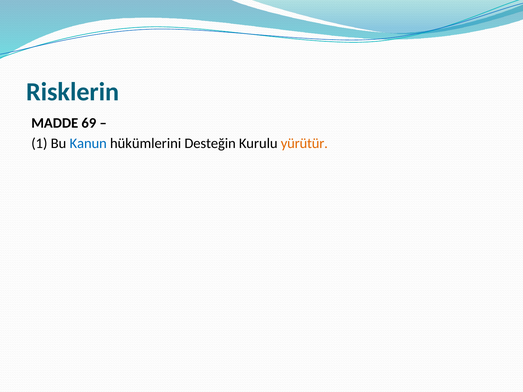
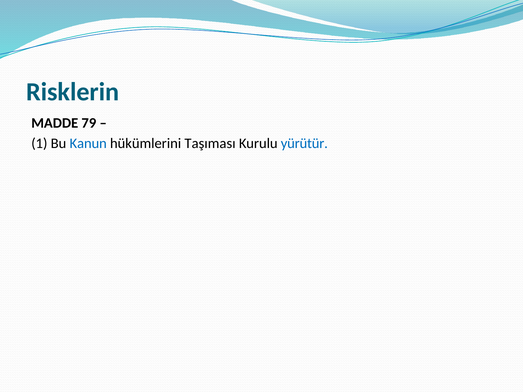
69: 69 -> 79
Desteğin: Desteğin -> Taşıması
yürütür colour: orange -> blue
